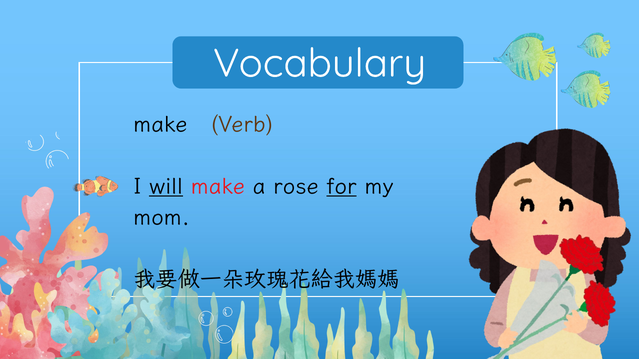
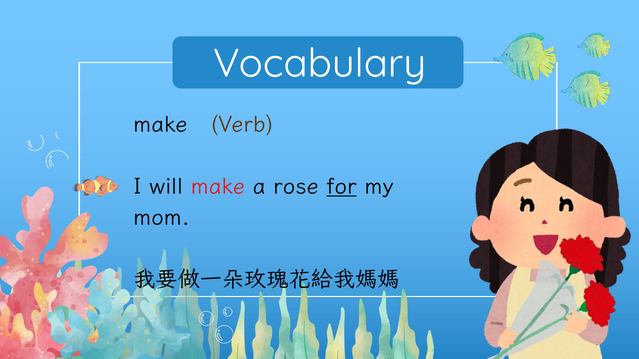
will underline: present -> none
